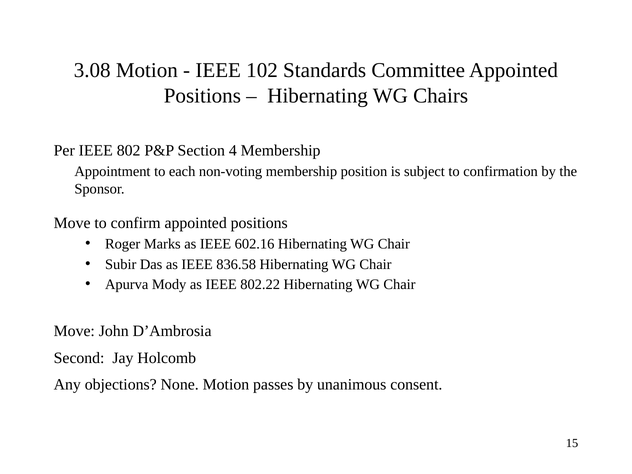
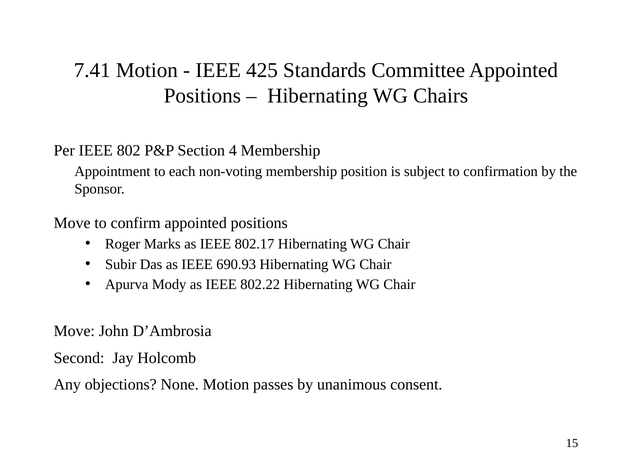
3.08: 3.08 -> 7.41
102: 102 -> 425
602.16: 602.16 -> 802.17
836.58: 836.58 -> 690.93
